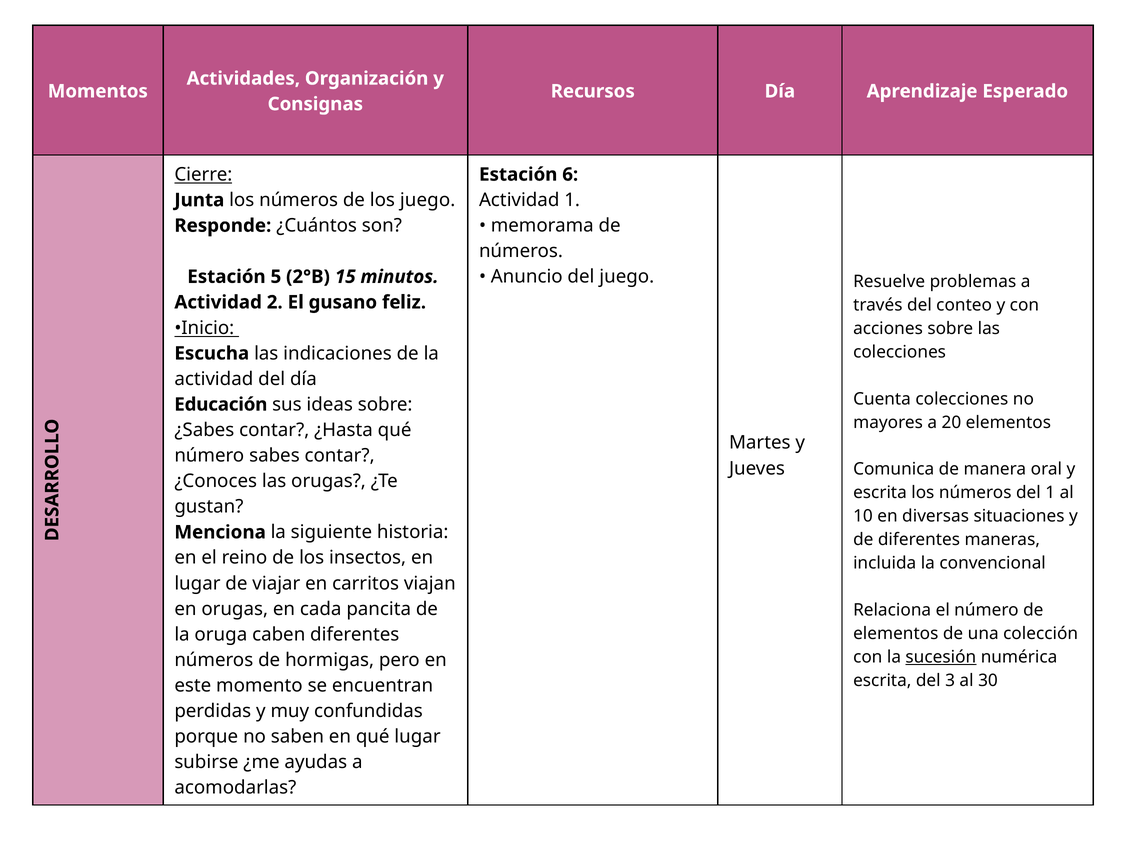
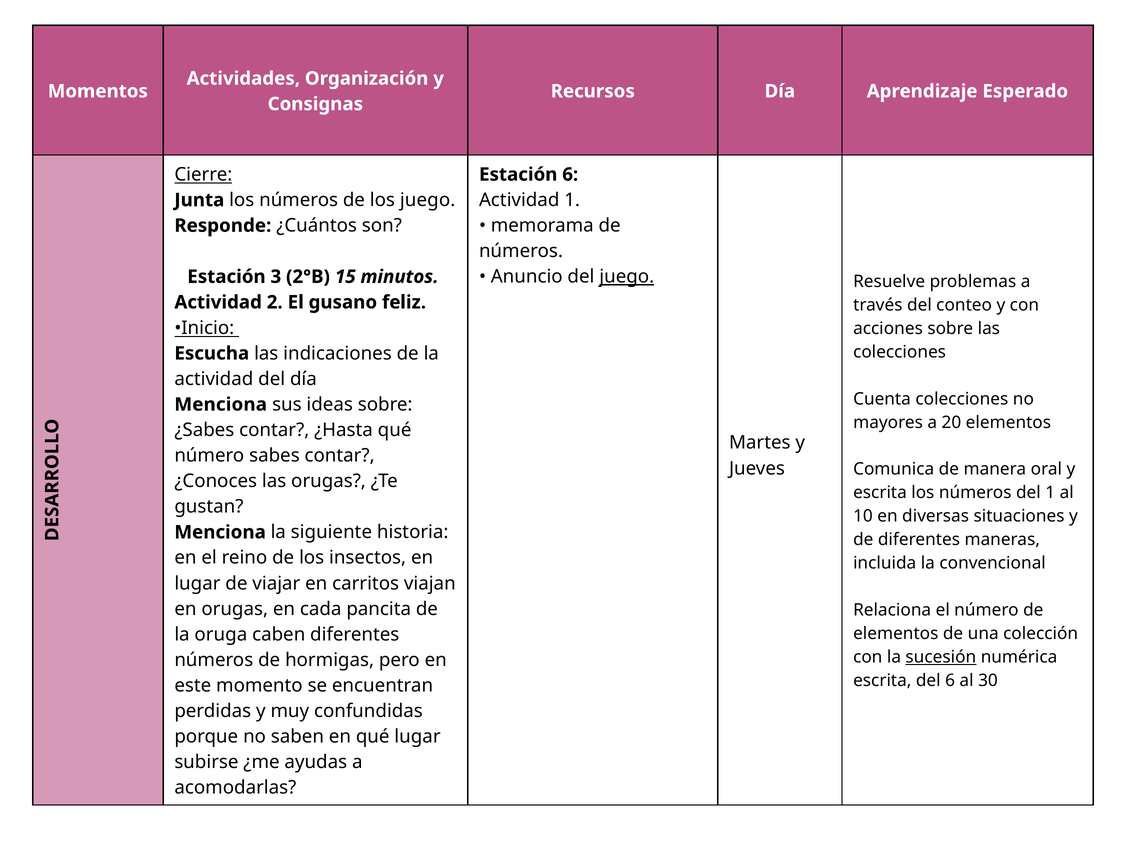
juego at (627, 277) underline: none -> present
5: 5 -> 3
Educación at (221, 404): Educación -> Menciona
del 3: 3 -> 6
